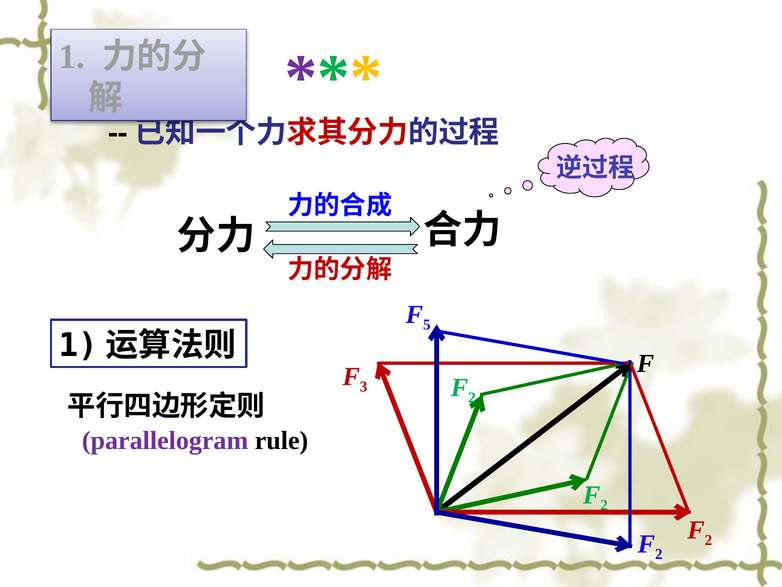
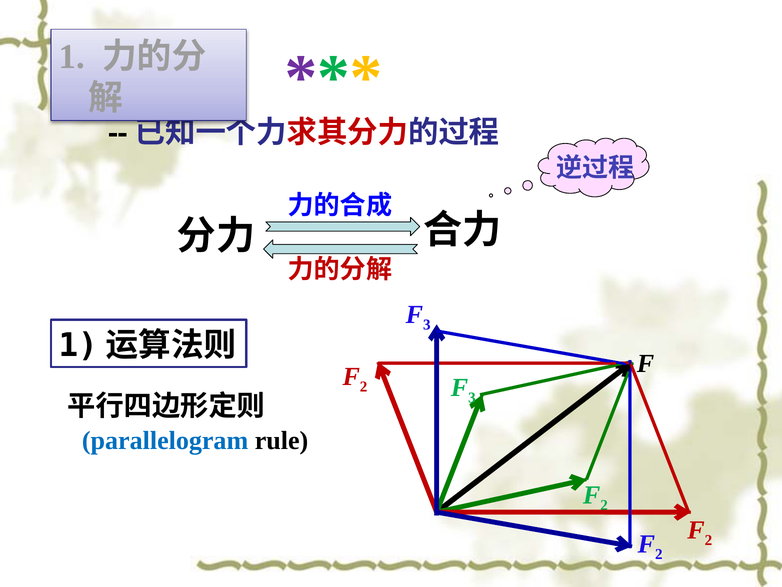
5 at (427, 325): 5 -> 3
3 at (364, 386): 3 -> 2
2 at (472, 397): 2 -> 3
parallelogram colour: purple -> blue
